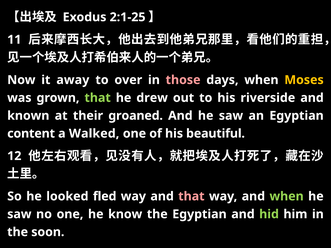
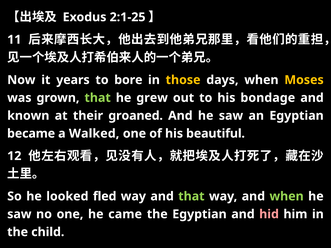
away: away -> years
over: over -> bore
those colour: pink -> yellow
drew: drew -> grew
riverside: riverside -> bondage
content: content -> became
that at (191, 196) colour: pink -> light green
know: know -> came
hid colour: light green -> pink
soon: soon -> child
